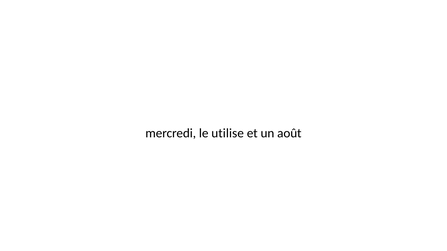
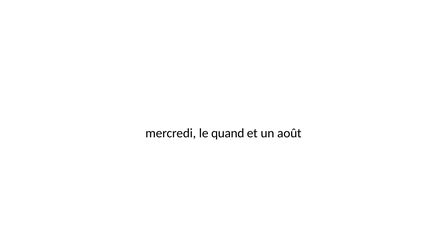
utilise: utilise -> quand
